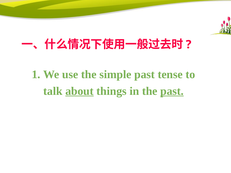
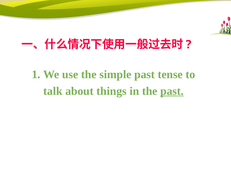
about underline: present -> none
